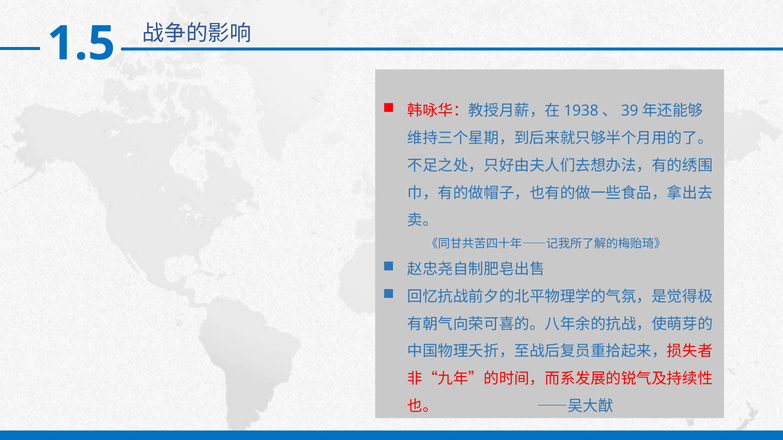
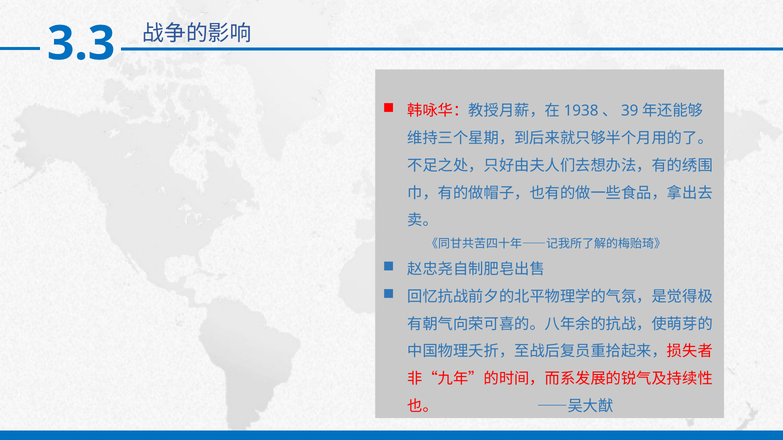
1.5: 1.5 -> 3.3
